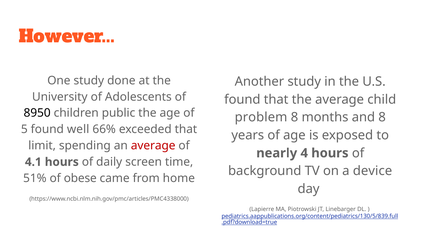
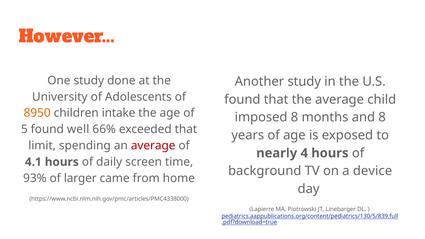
8950 colour: black -> orange
public: public -> intake
problem: problem -> imposed
51%: 51% -> 93%
obese: obese -> larger
